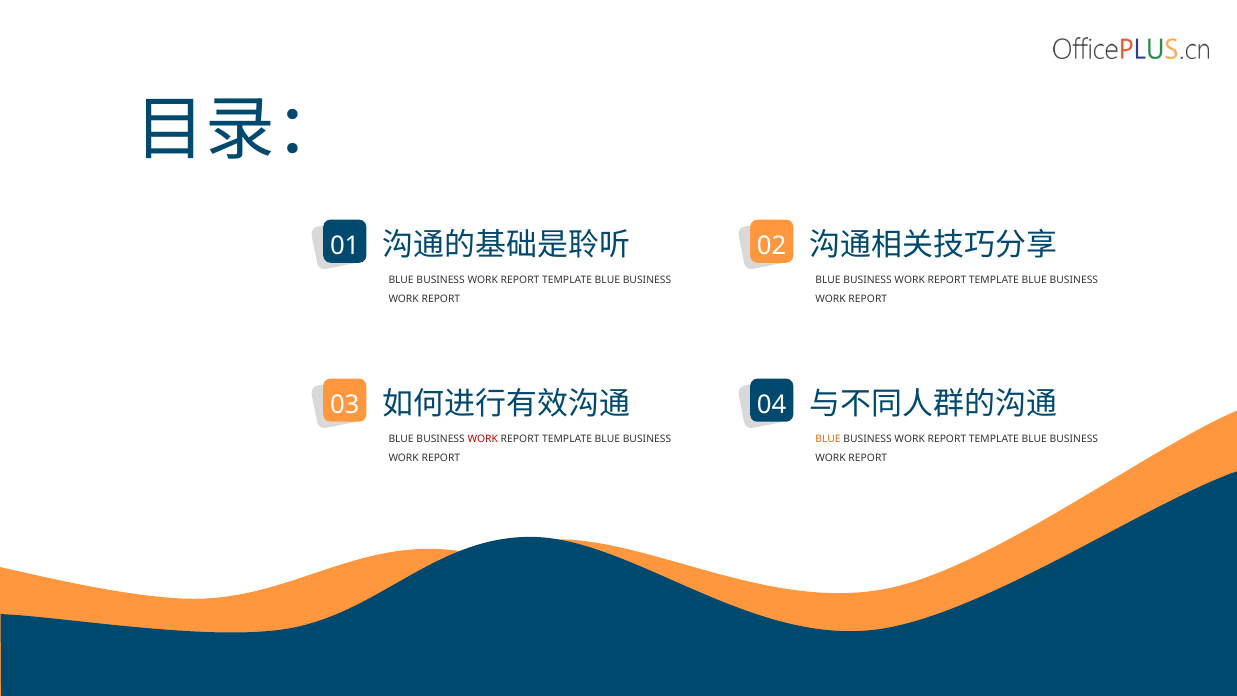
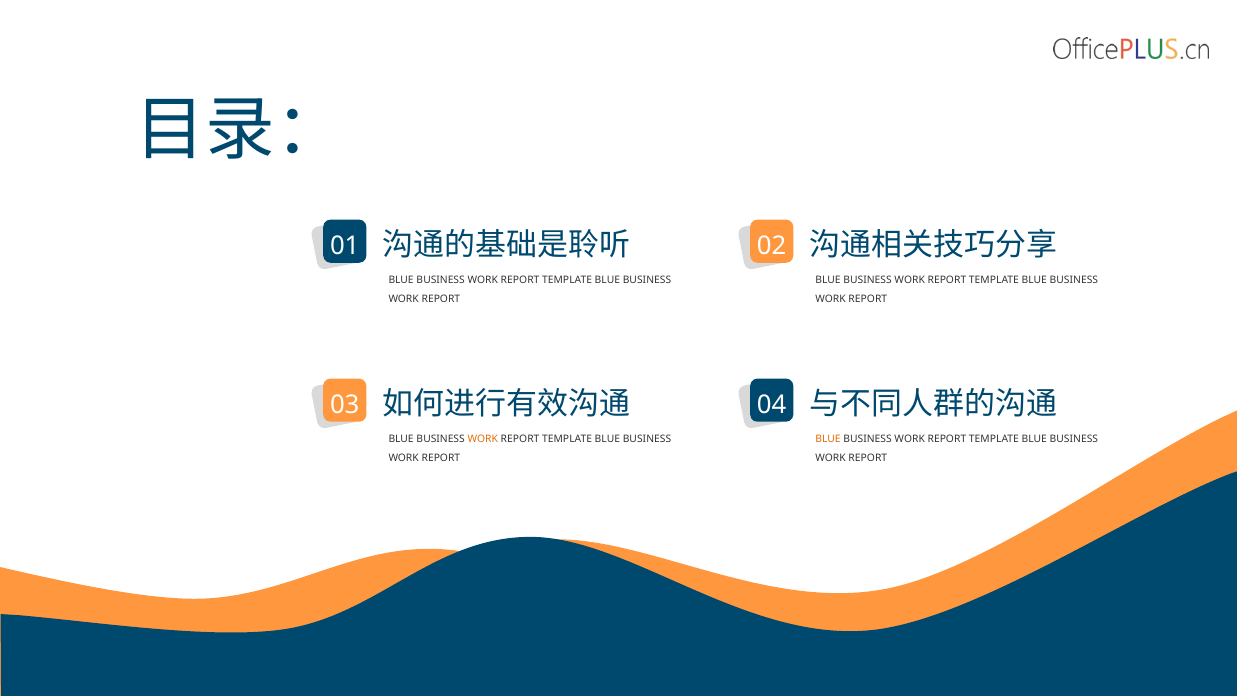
WORK at (483, 439) colour: red -> orange
